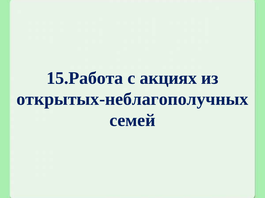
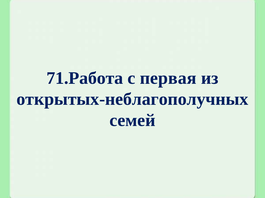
15.Работа: 15.Работа -> 71.Работа
акциях: акциях -> первая
